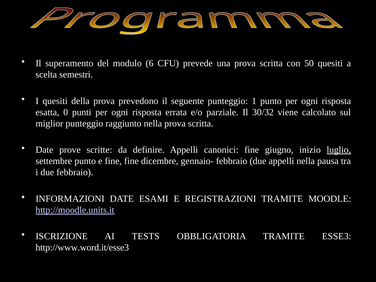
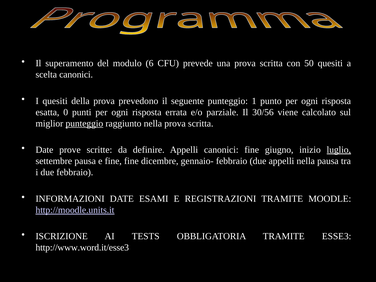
scelta semestri: semestri -> canonici
30/32: 30/32 -> 30/56
punteggio at (84, 123) underline: none -> present
settembre punto: punto -> pausa
